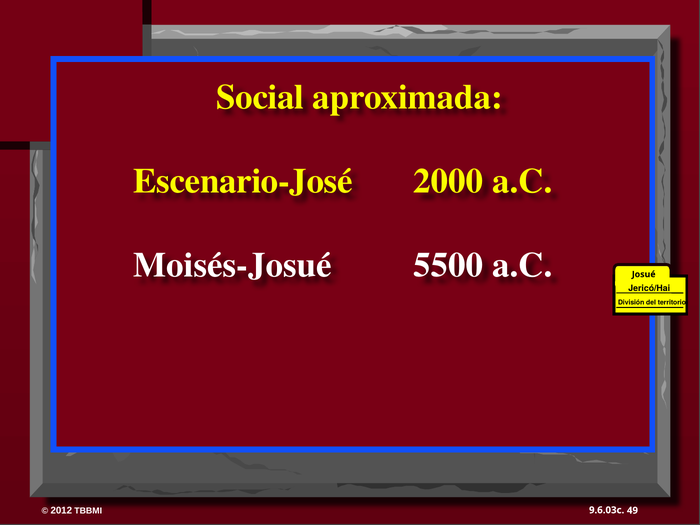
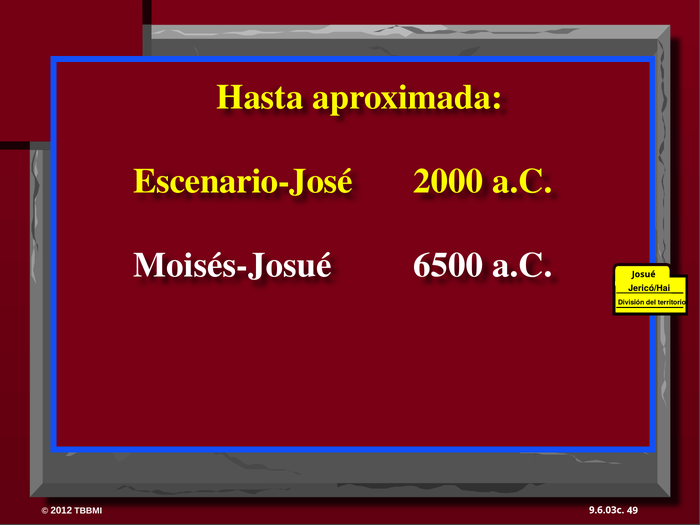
Social: Social -> Hasta
5500: 5500 -> 6500
